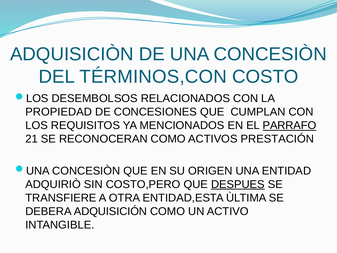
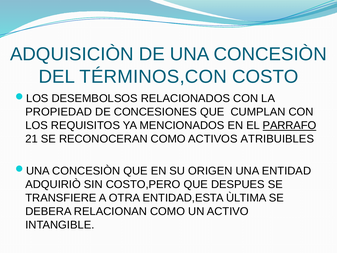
PRESTACIÓN: PRESTACIÓN -> ATRIBUIBLES
DESPUES underline: present -> none
ADQUISICIÓN: ADQUISICIÓN -> RELACIONAN
